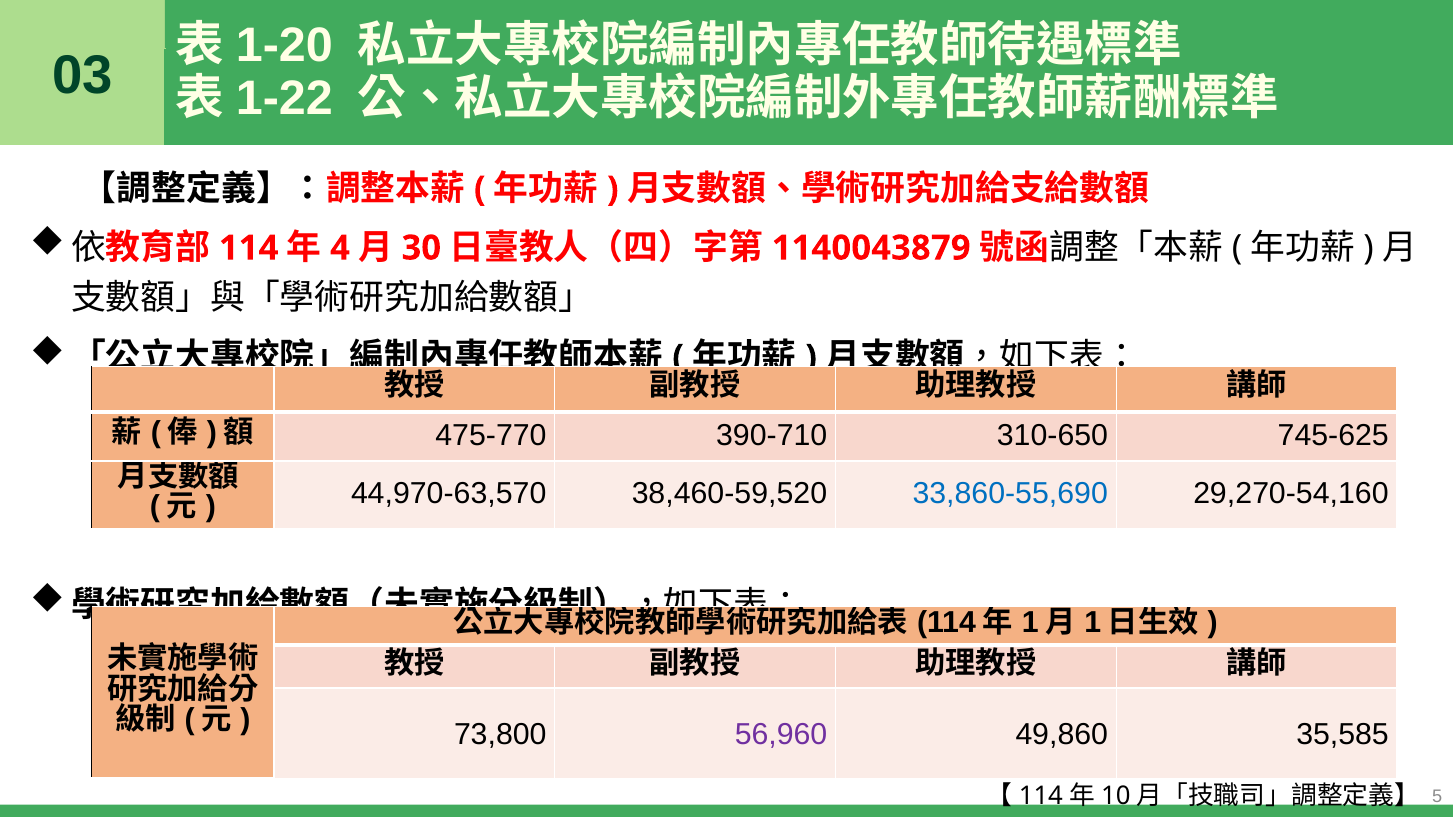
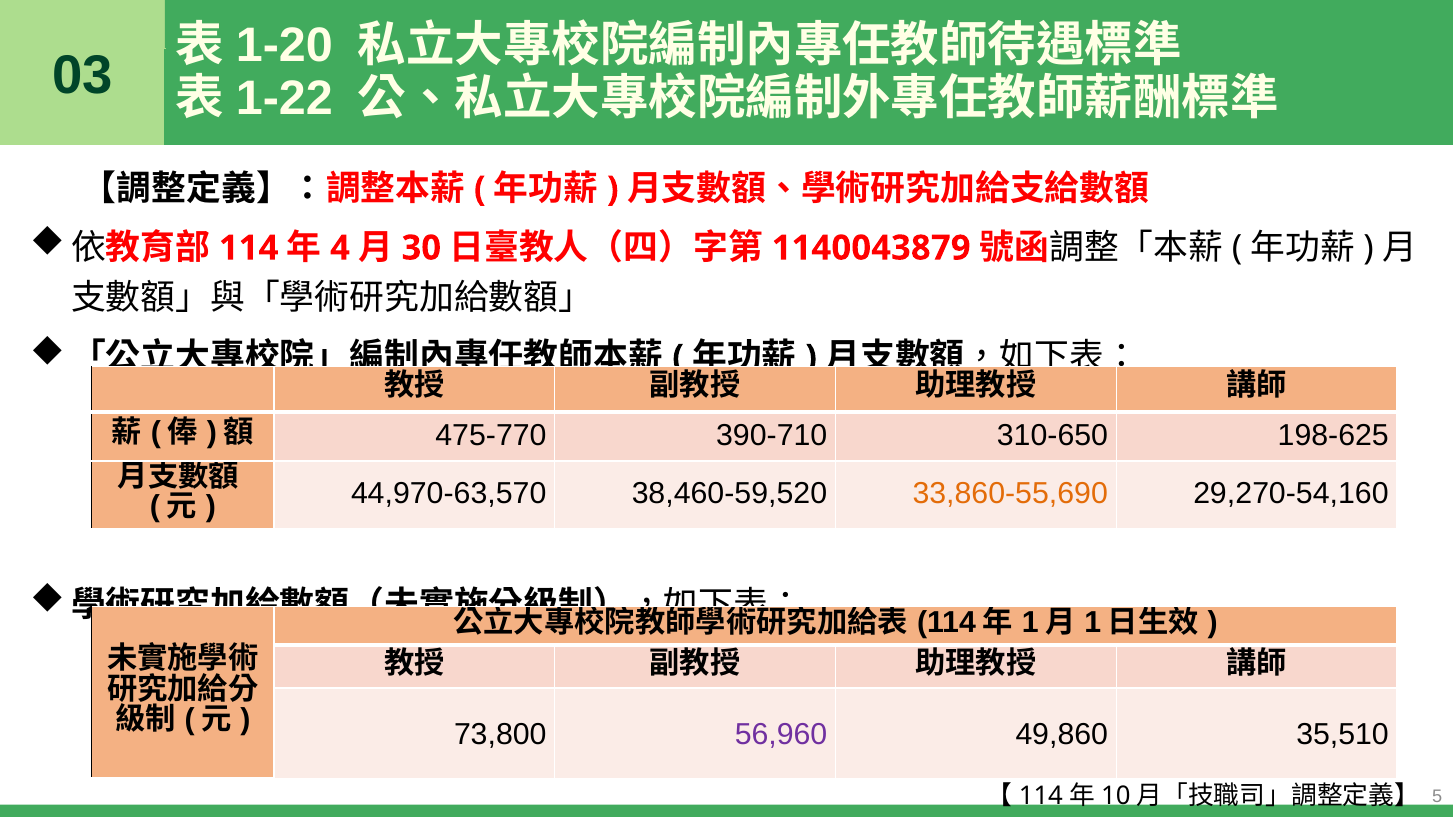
745-625: 745-625 -> 198-625
33,860-55,690 colour: blue -> orange
35,585: 35,585 -> 35,510
